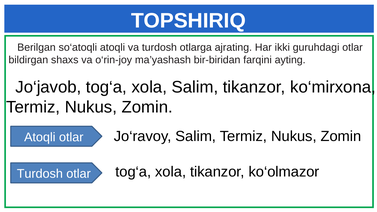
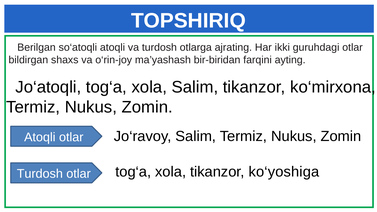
Jo‘javob: Jo‘javob -> Jo‘atoqli
ko‘olmazor: ko‘olmazor -> ko‘yoshiga
